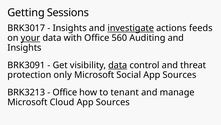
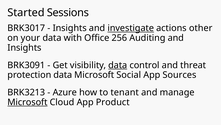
Getting: Getting -> Started
feeds: feeds -> other
your underline: present -> none
560: 560 -> 256
protection only: only -> data
Office at (65, 92): Office -> Azure
Microsoft at (27, 102) underline: none -> present
Cloud App Sources: Sources -> Product
